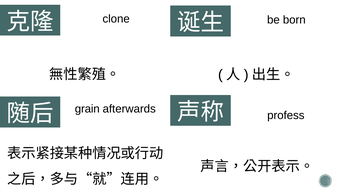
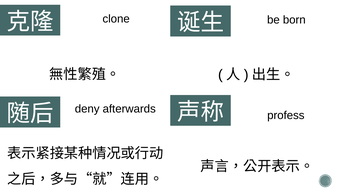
grain: grain -> deny
